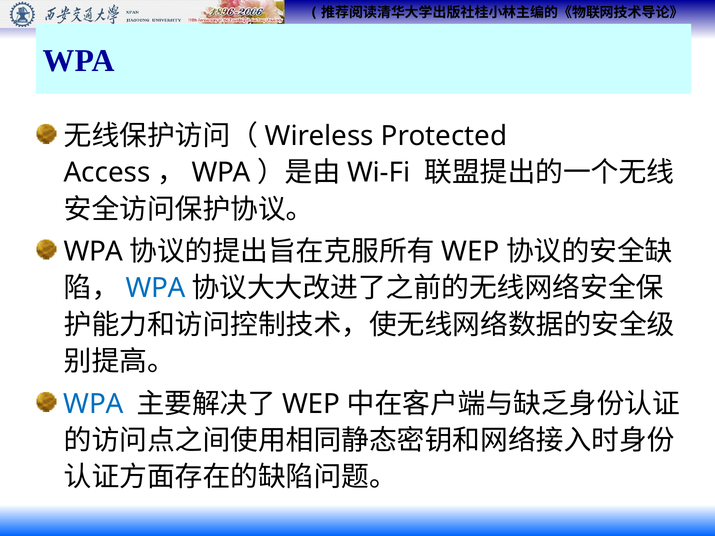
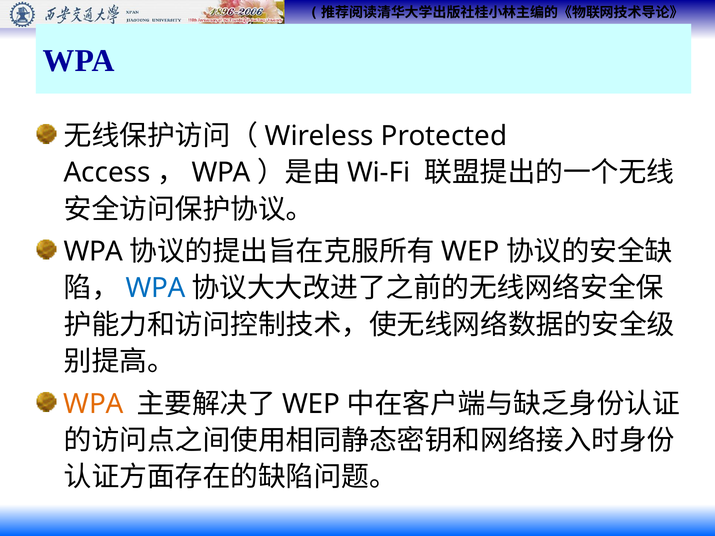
WPA at (93, 404) colour: blue -> orange
